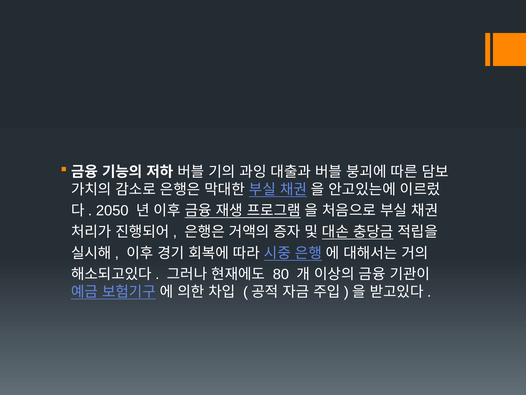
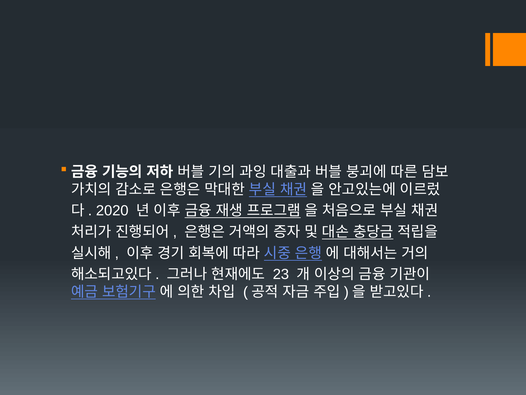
2050: 2050 -> 2020
80: 80 -> 23
